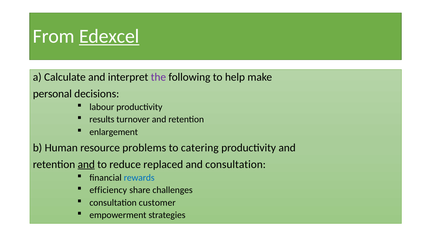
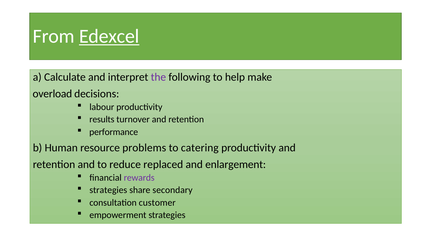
personal: personal -> overload
enlargement: enlargement -> performance
and at (86, 164) underline: present -> none
and consultation: consultation -> enlargement
rewards colour: blue -> purple
efficiency at (108, 190): efficiency -> strategies
challenges: challenges -> secondary
